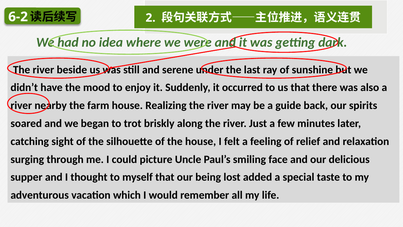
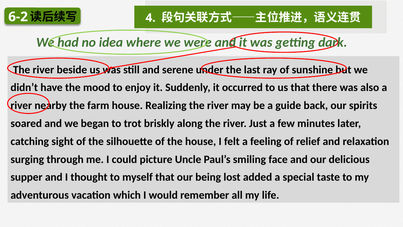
2: 2 -> 4
